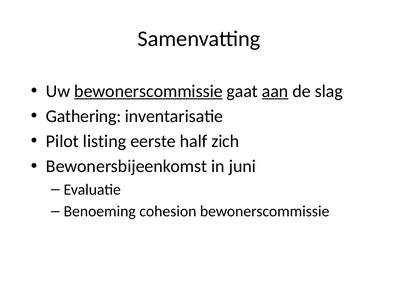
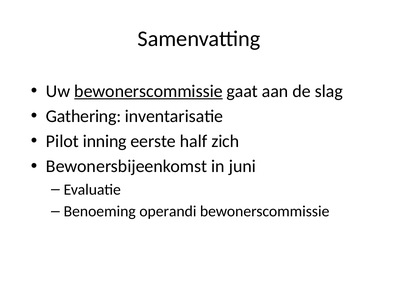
aan underline: present -> none
listing: listing -> inning
cohesion: cohesion -> operandi
